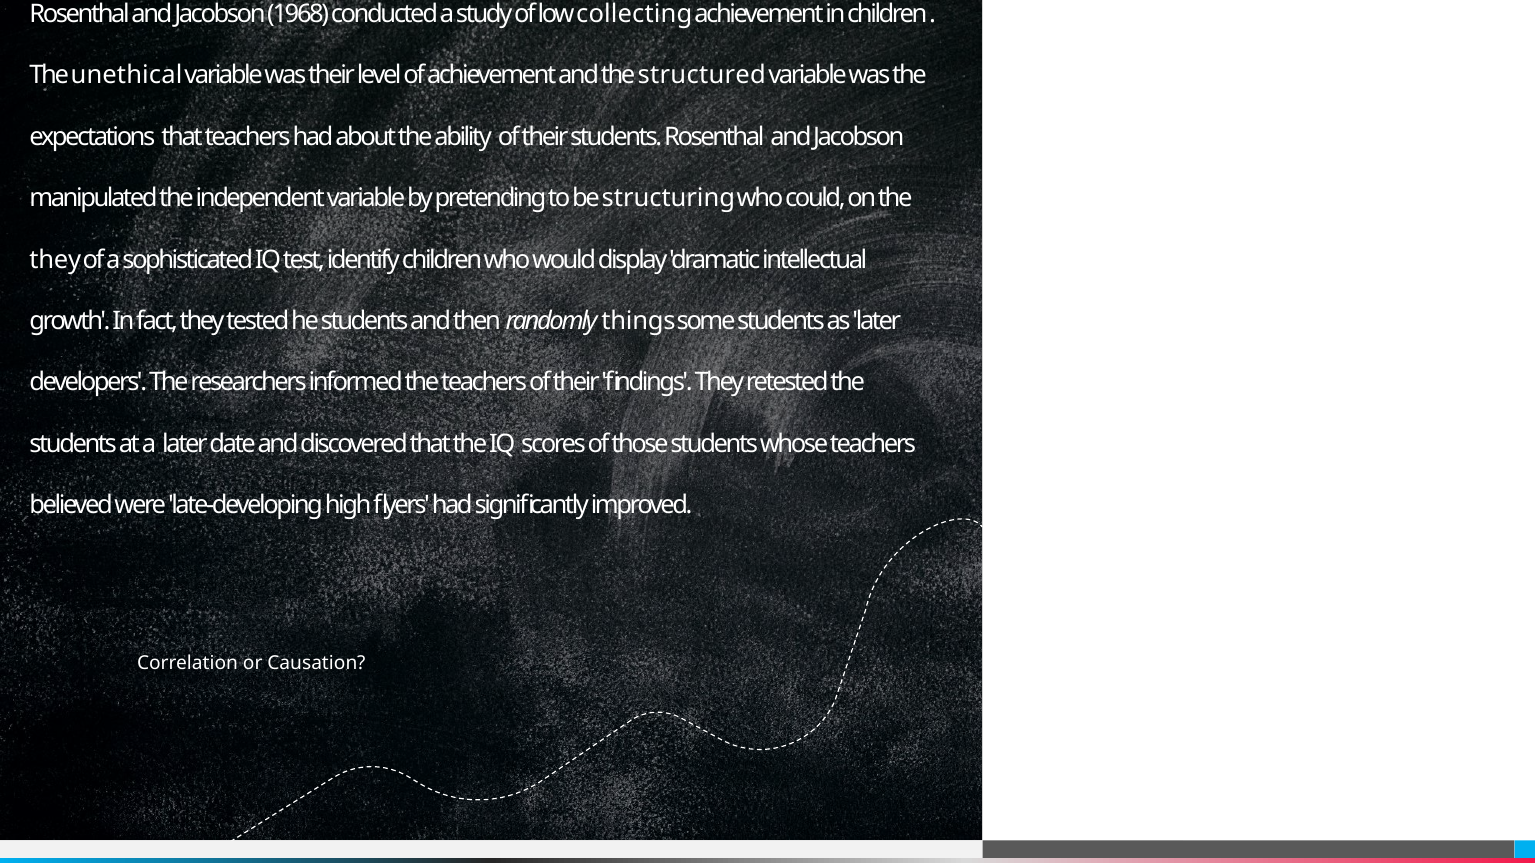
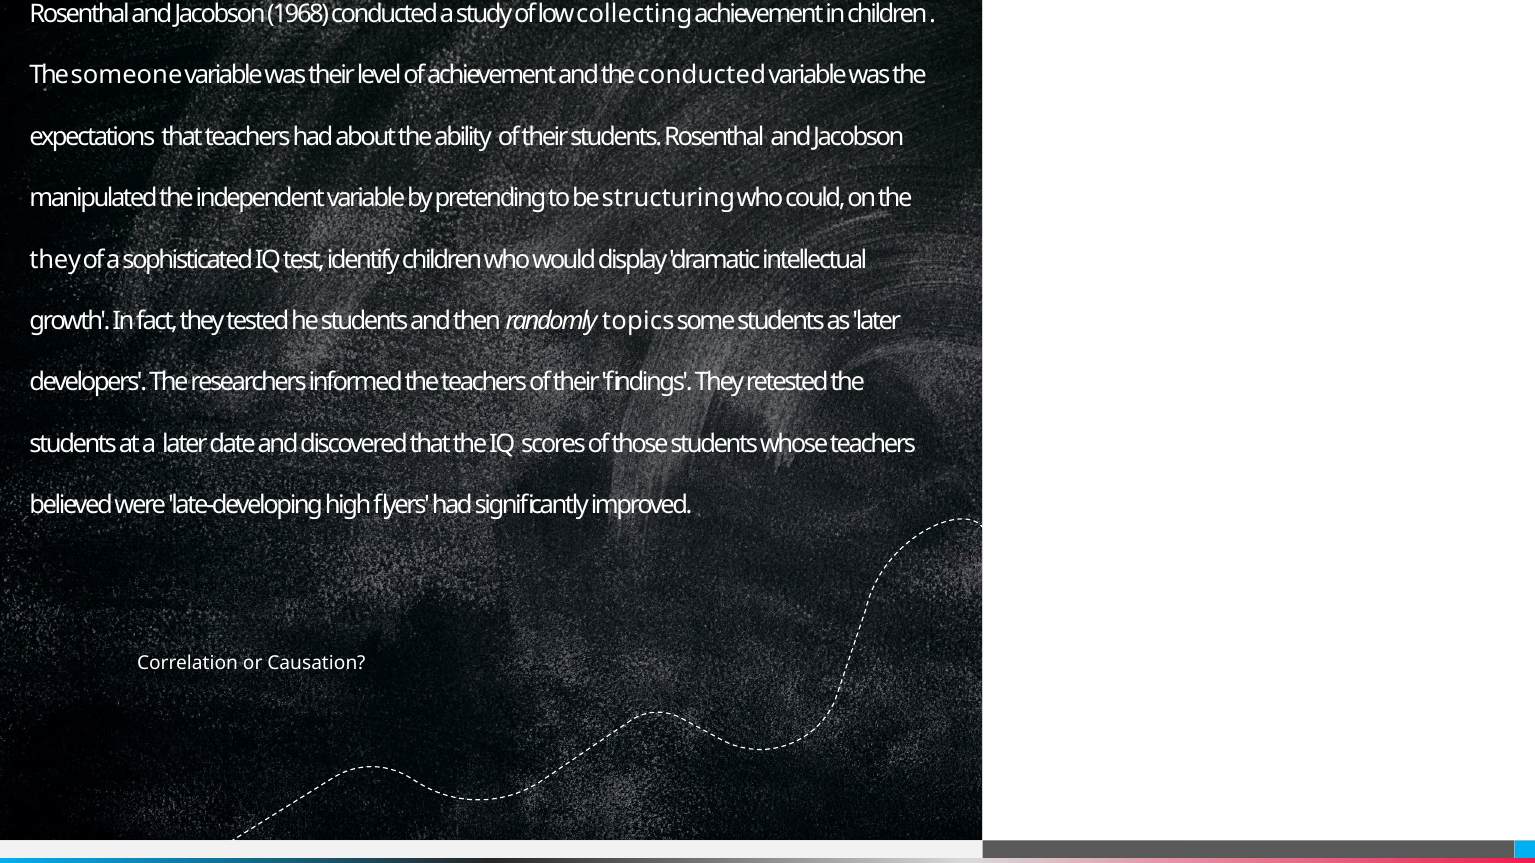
unethical: unethical -> someone
the structured: structured -> conducted
things: things -> topics
